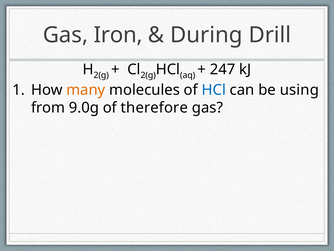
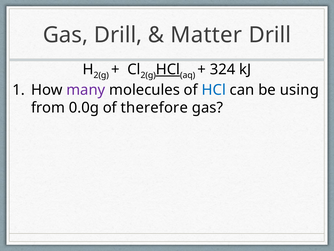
Gas Iron: Iron -> Drill
During: During -> Matter
HCl at (168, 69) underline: none -> present
247: 247 -> 324
many colour: orange -> purple
9.0g: 9.0g -> 0.0g
